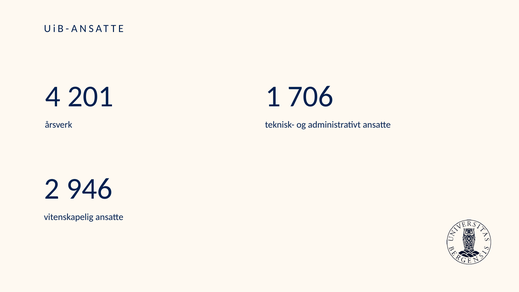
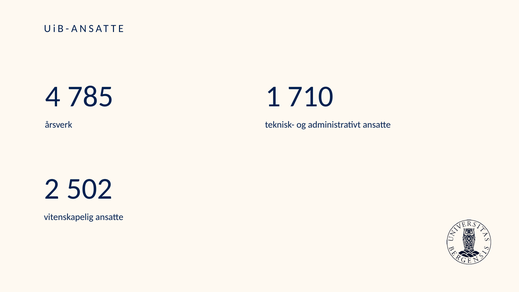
201: 201 -> 785
706: 706 -> 710
946: 946 -> 502
